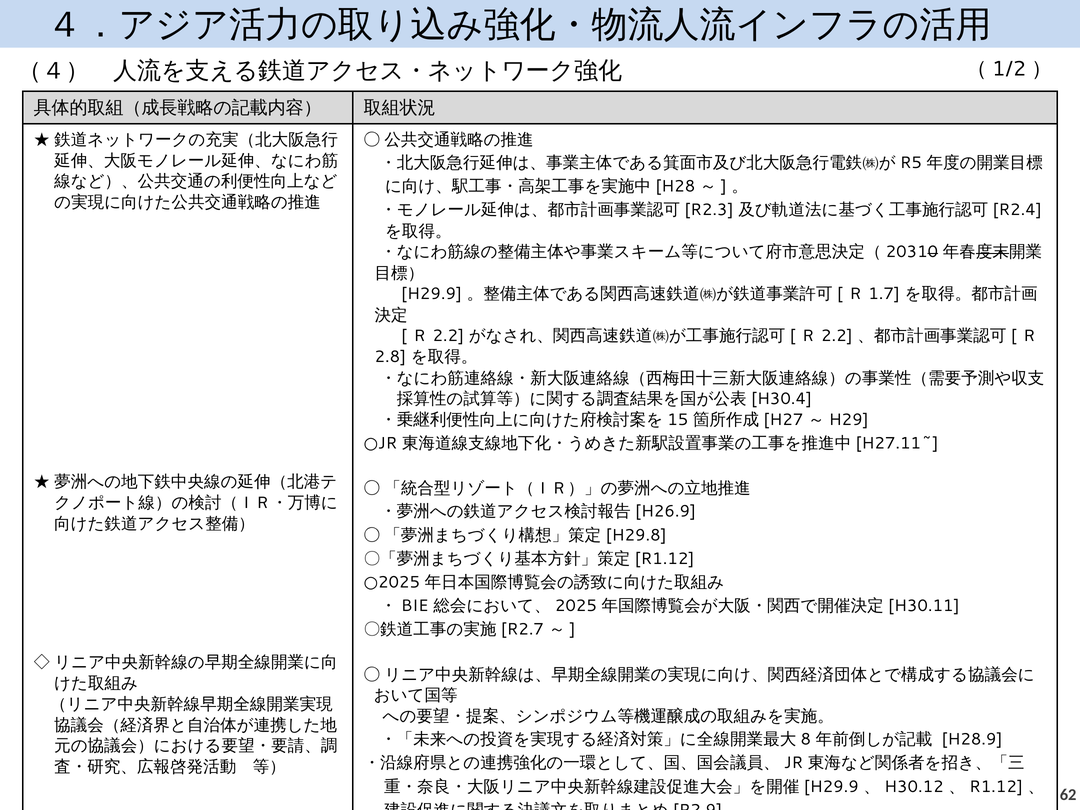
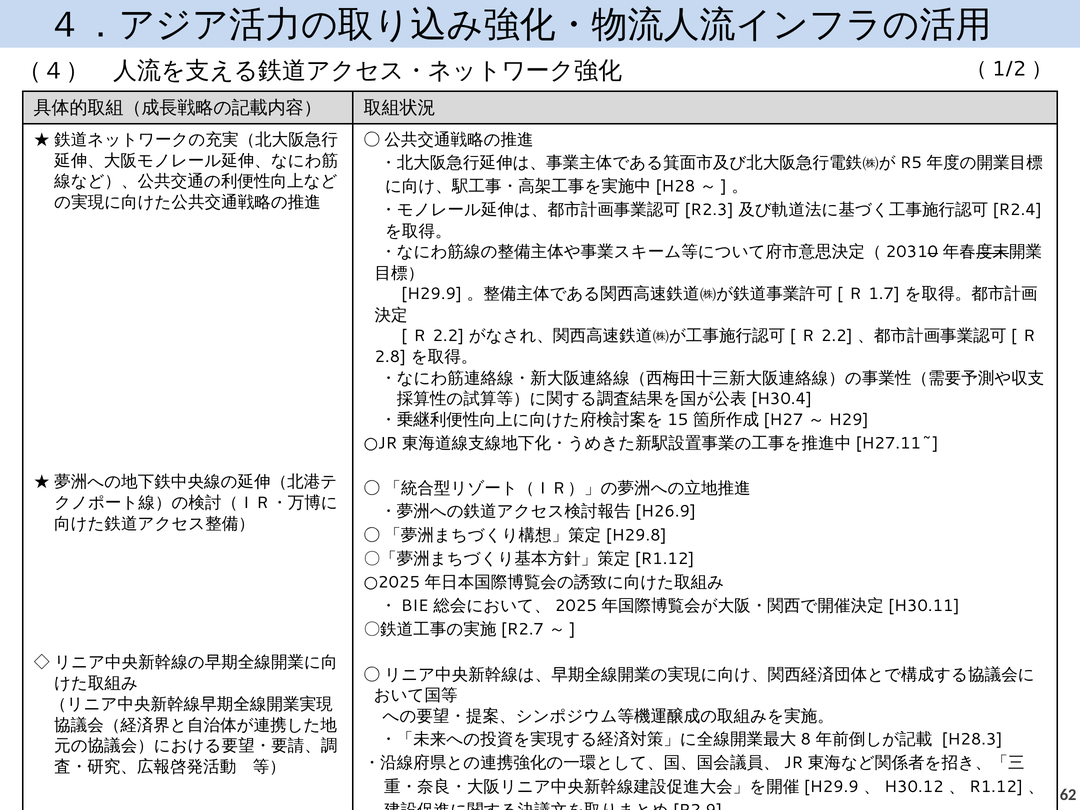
H28.9: H28.9 -> H28.3
